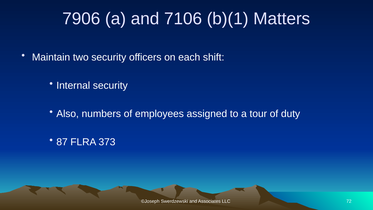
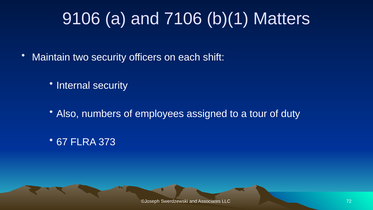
7906: 7906 -> 9106
87: 87 -> 67
